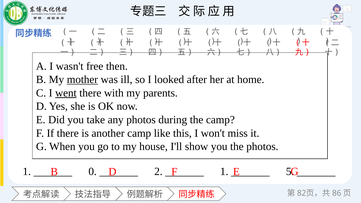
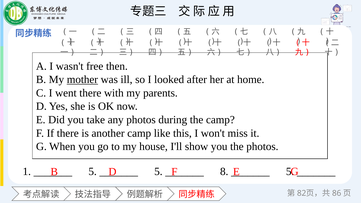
went underline: present -> none
0 at (93, 172): 0 -> 5
2 at (158, 172): 2 -> 5
1 at (224, 172): 1 -> 8
